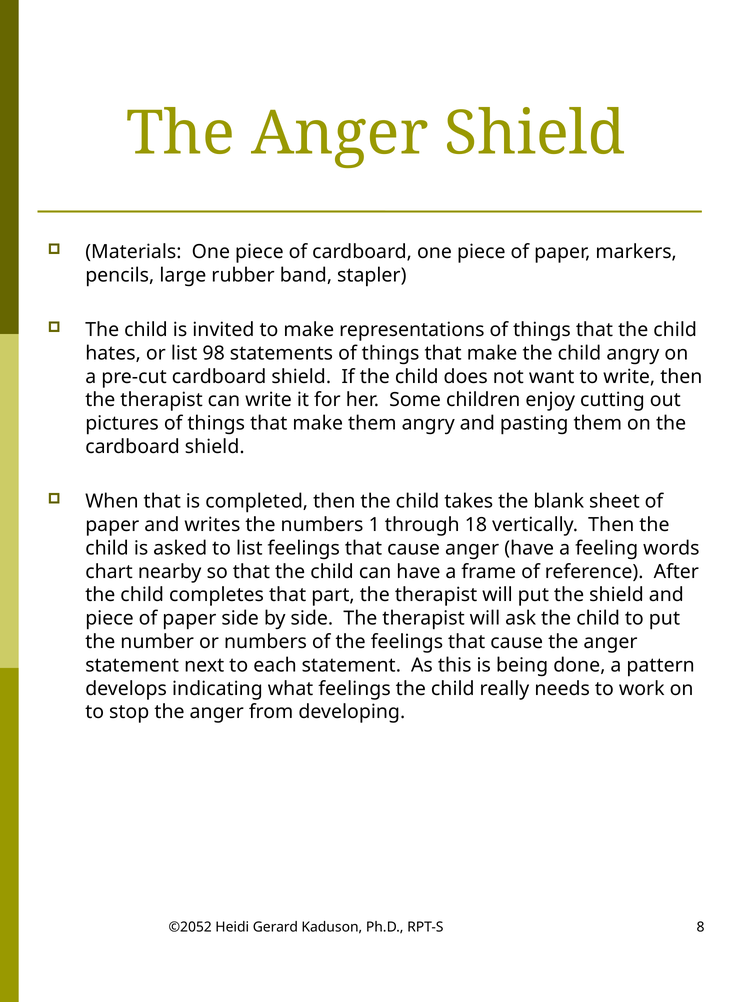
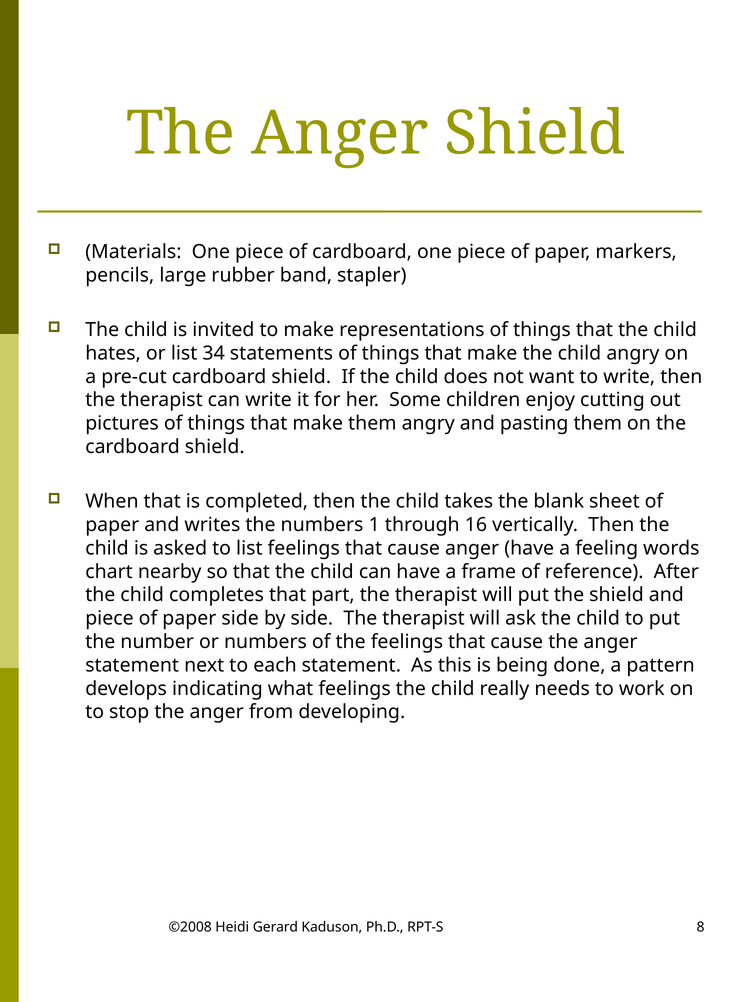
98: 98 -> 34
18: 18 -> 16
©2052: ©2052 -> ©2008
